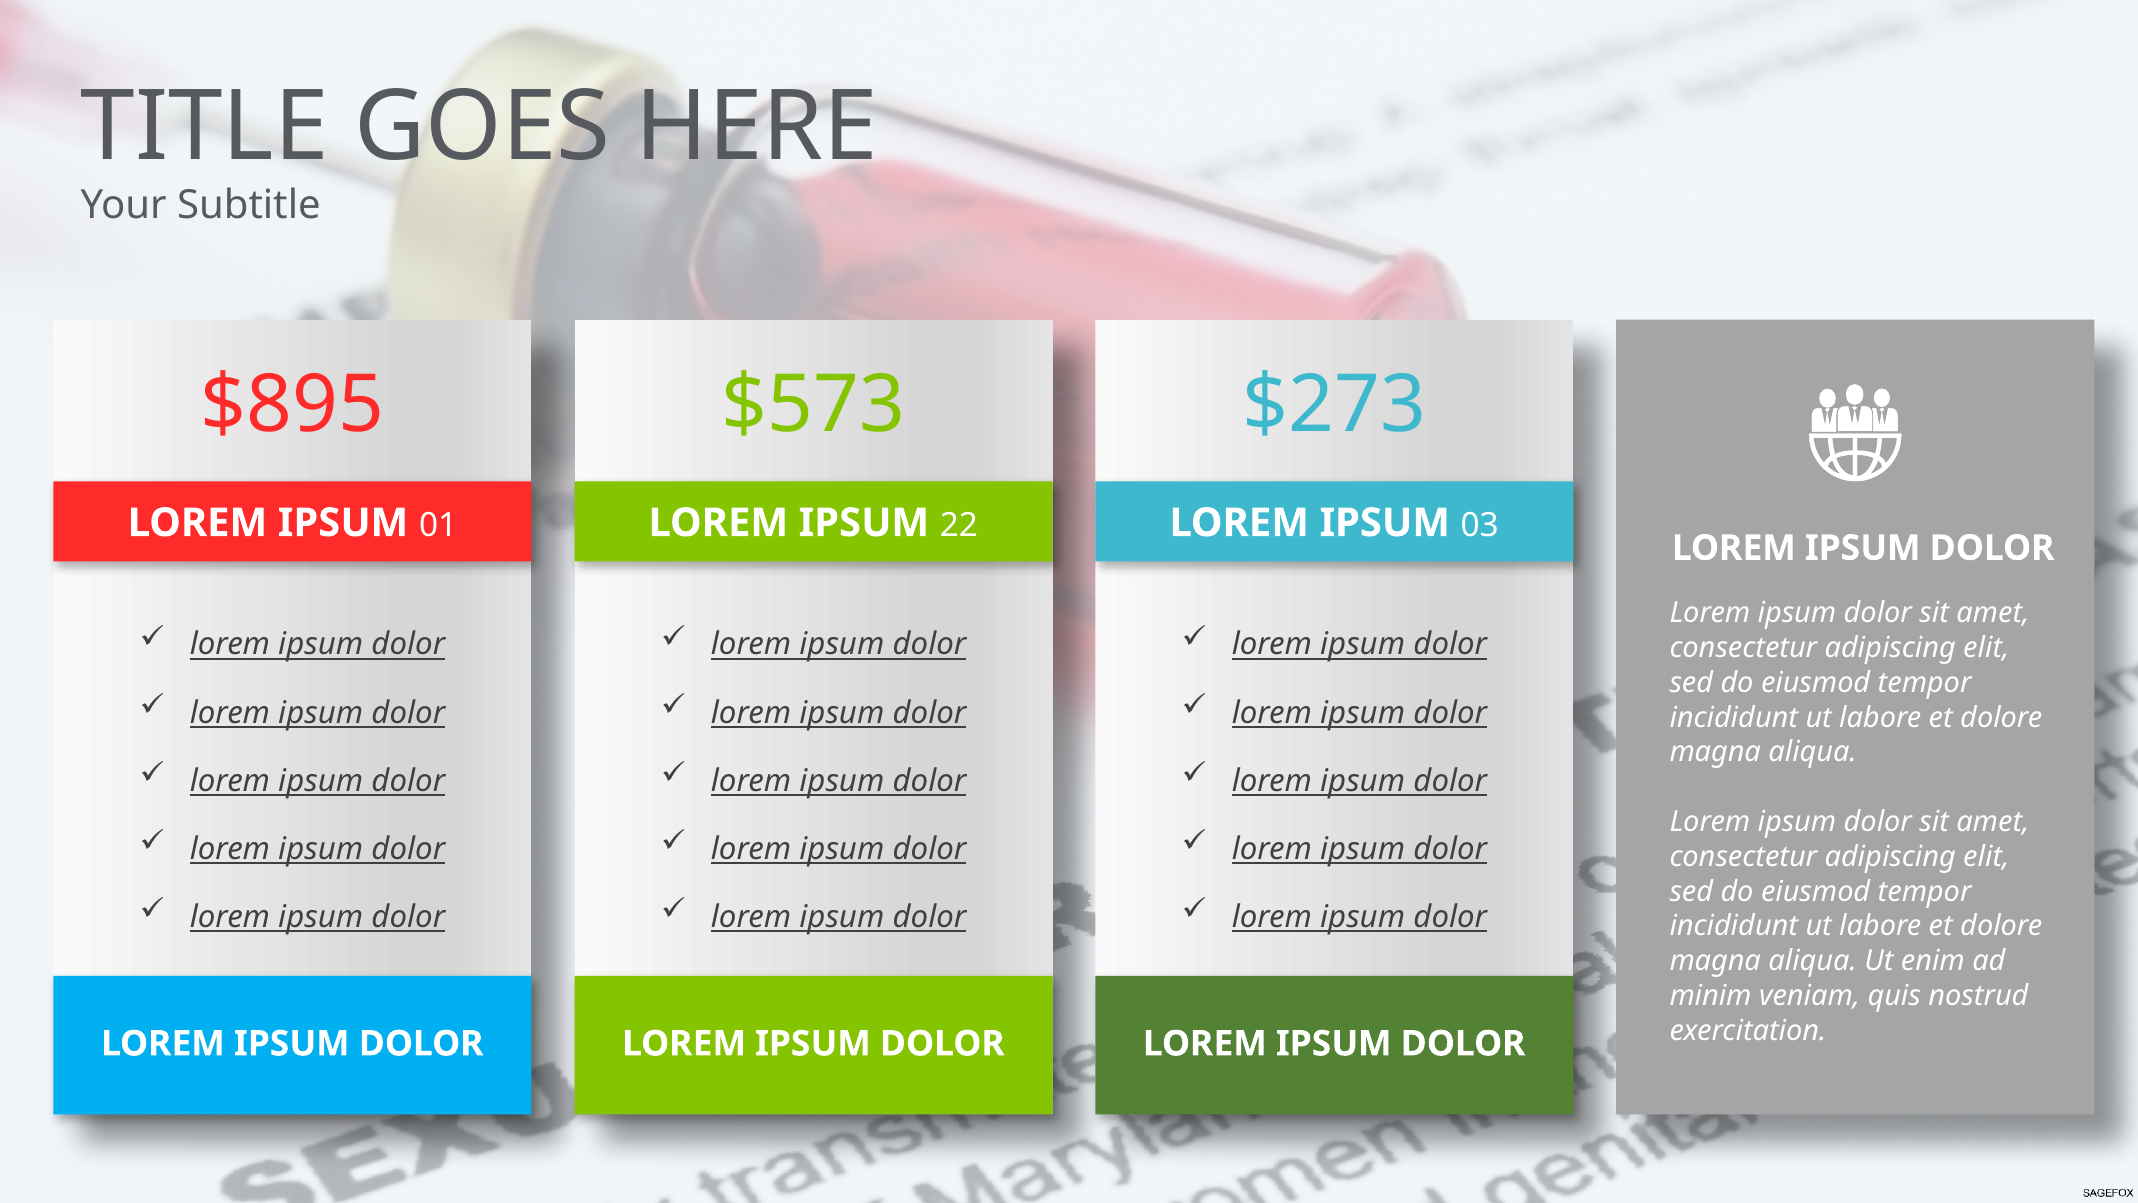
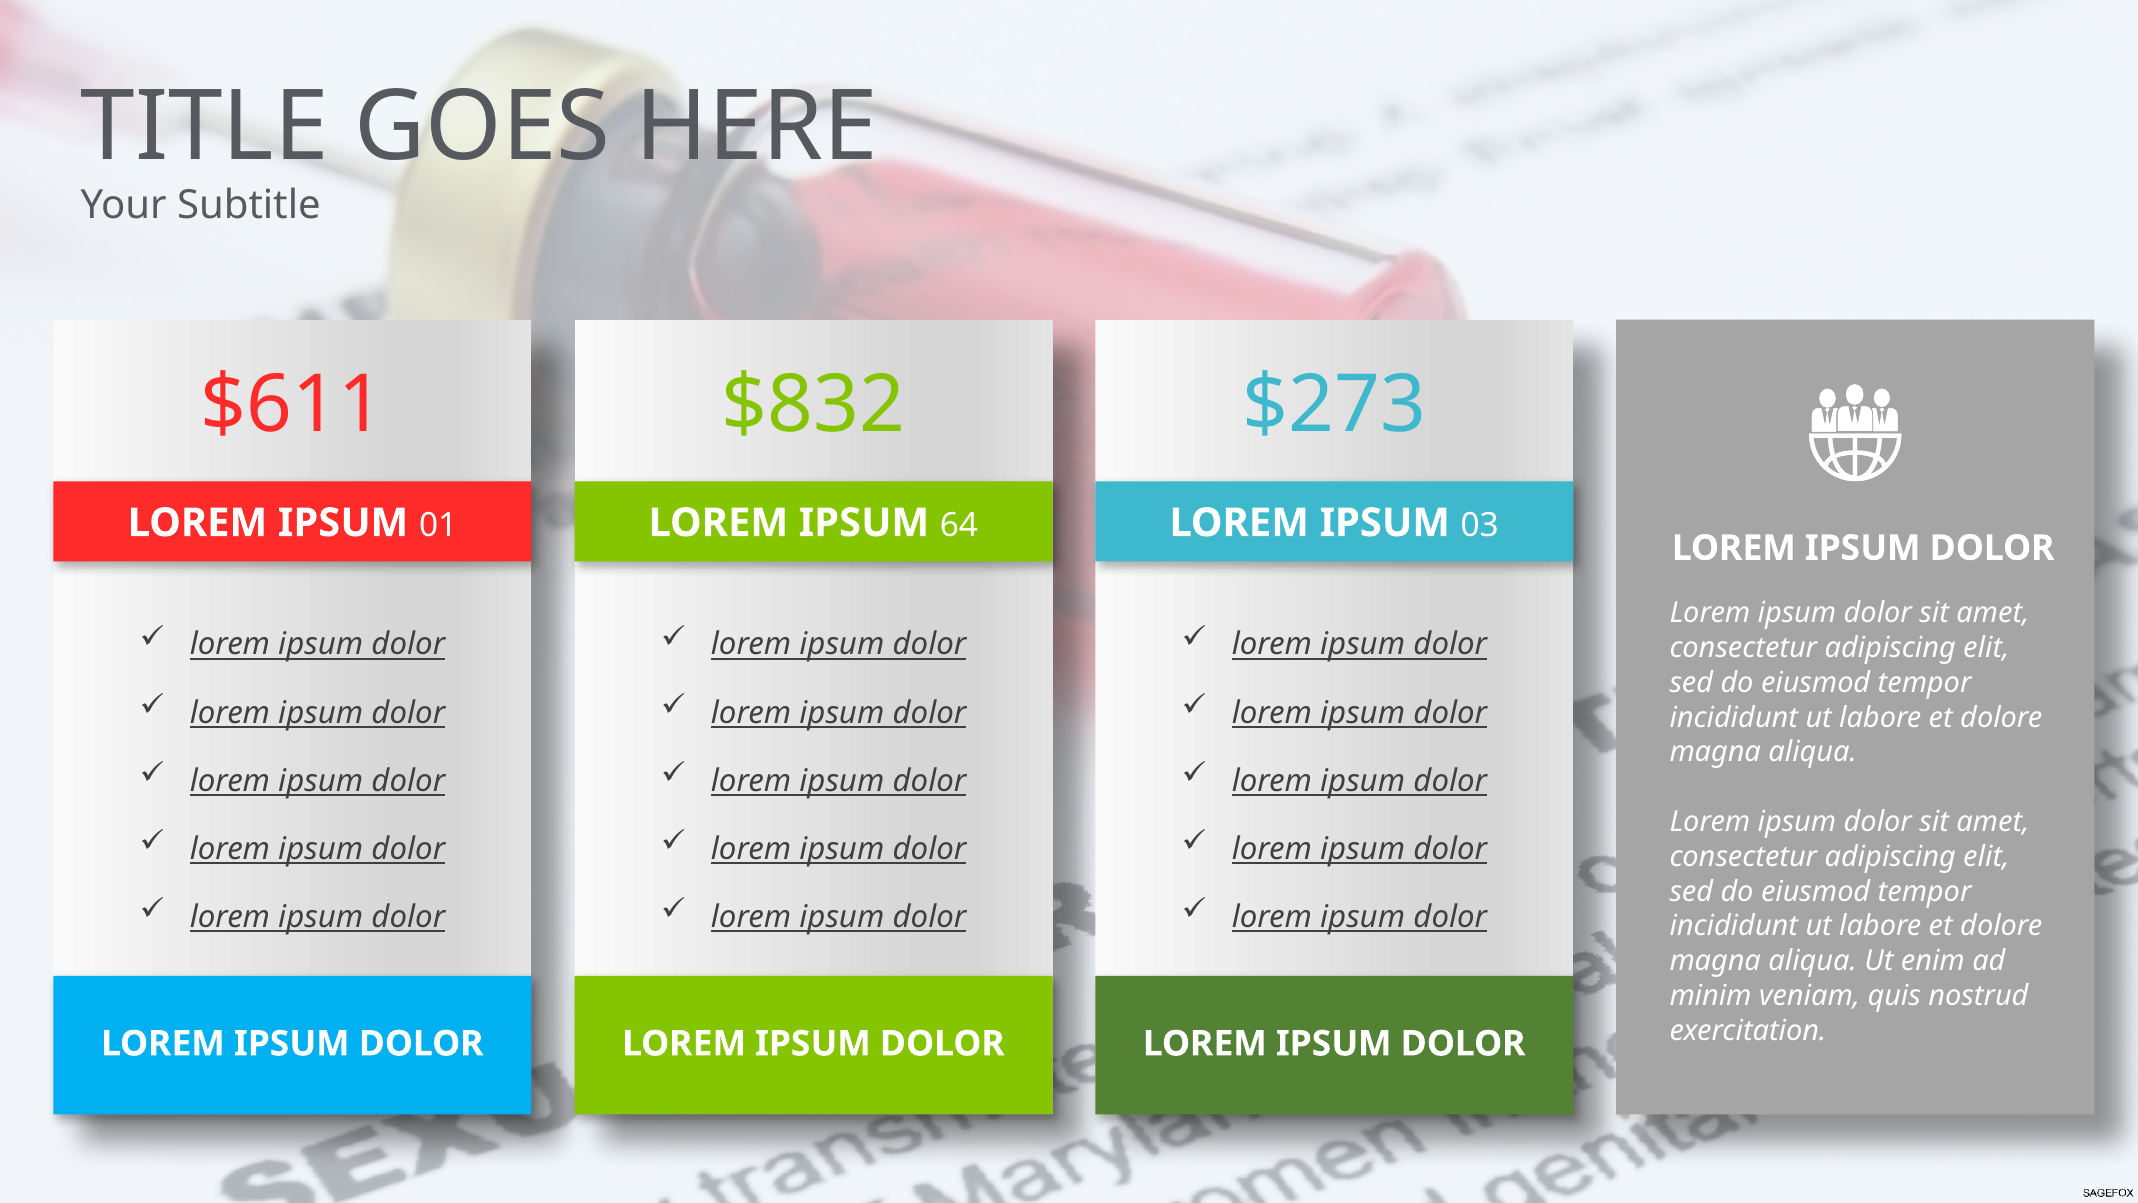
$895: $895 -> $611
$573: $573 -> $832
22: 22 -> 64
